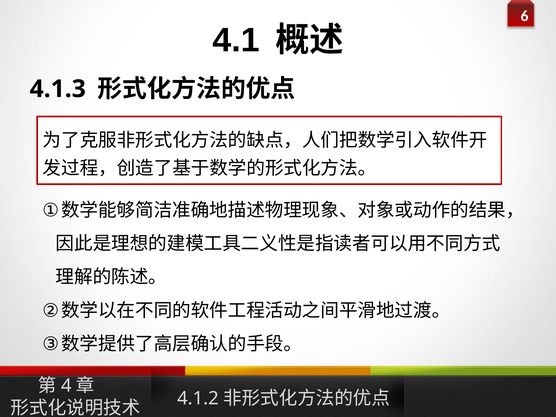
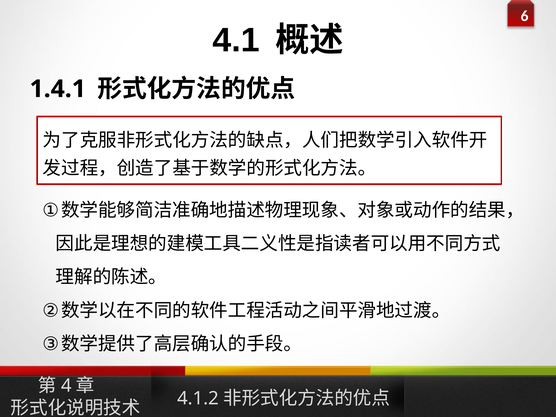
4.1.3: 4.1.3 -> 1.4.1
